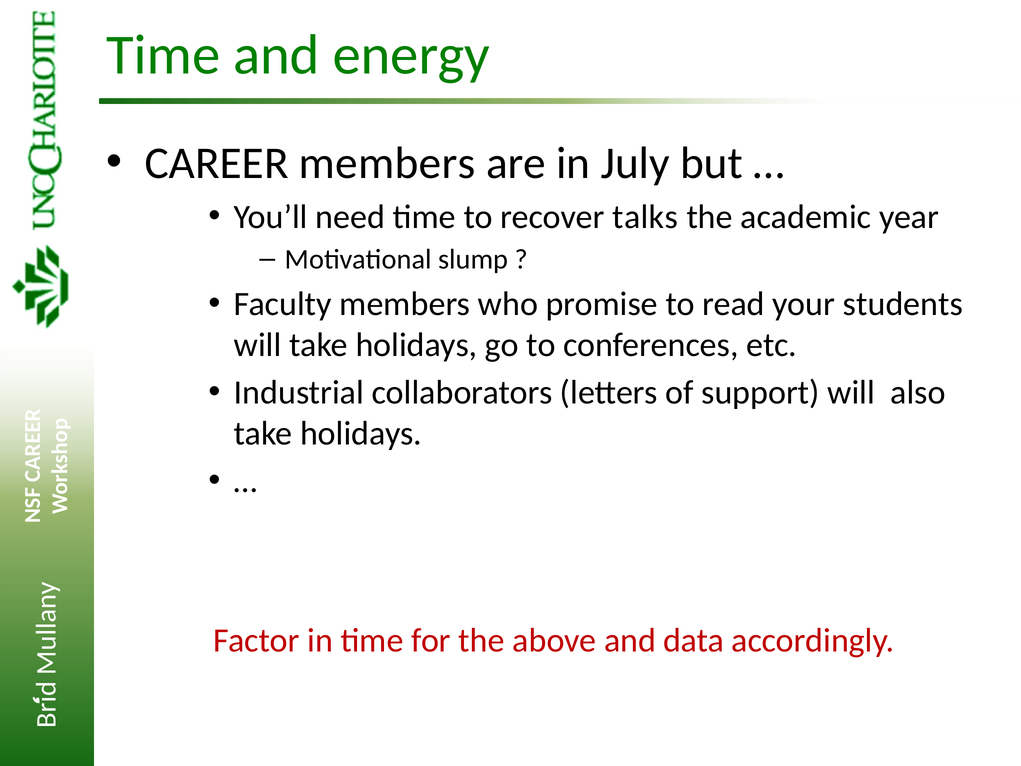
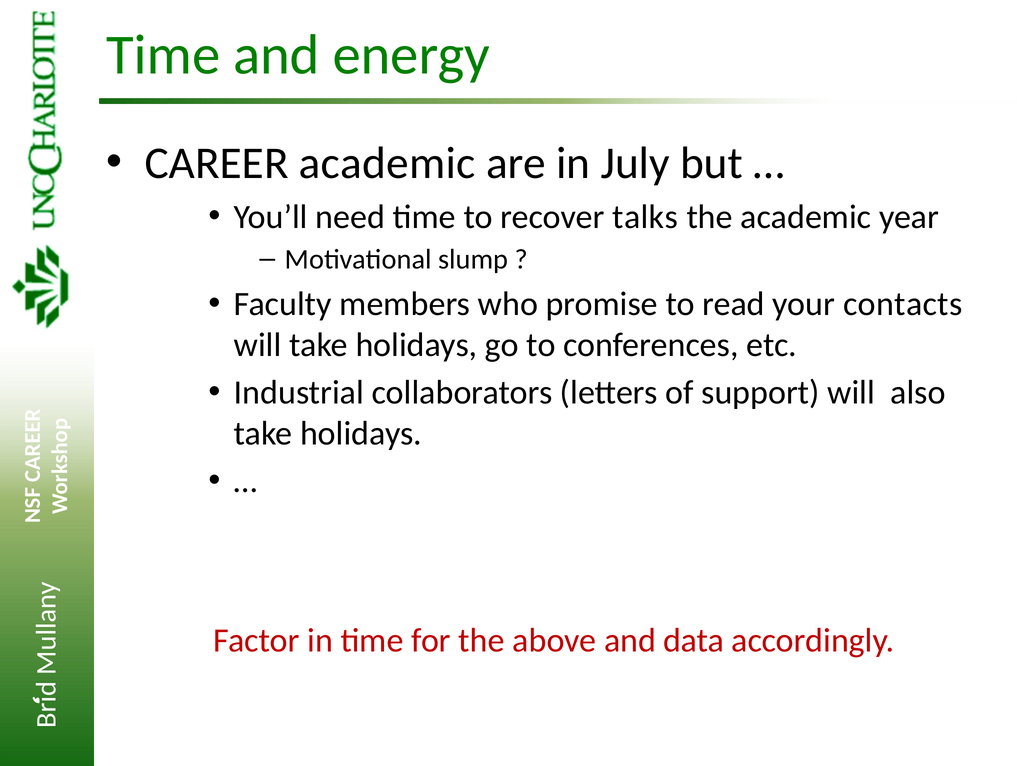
CAREER members: members -> academic
students: students -> contacts
